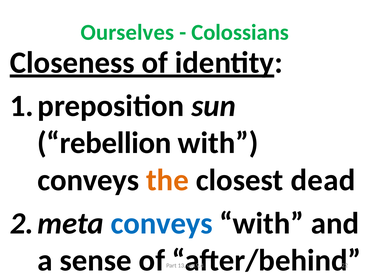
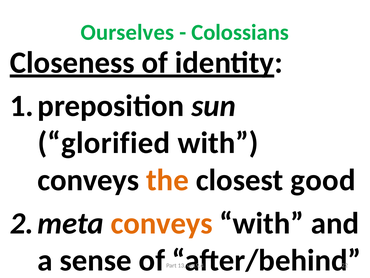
rebellion: rebellion -> glorified
dead: dead -> good
conveys at (162, 223) colour: blue -> orange
